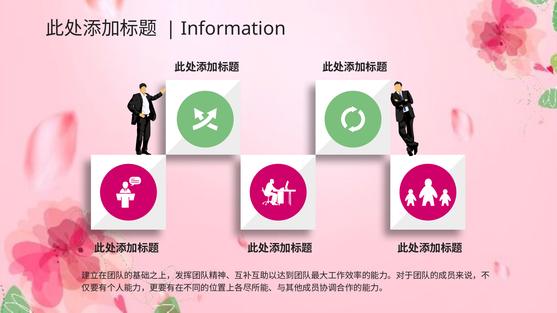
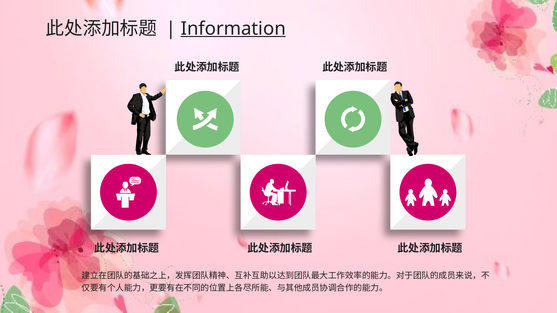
Information underline: none -> present
